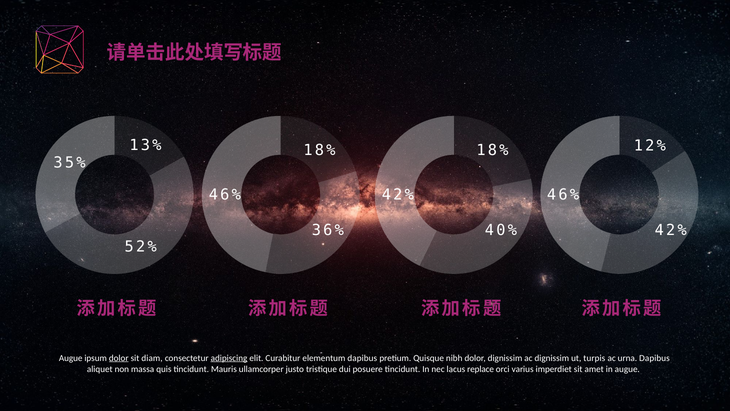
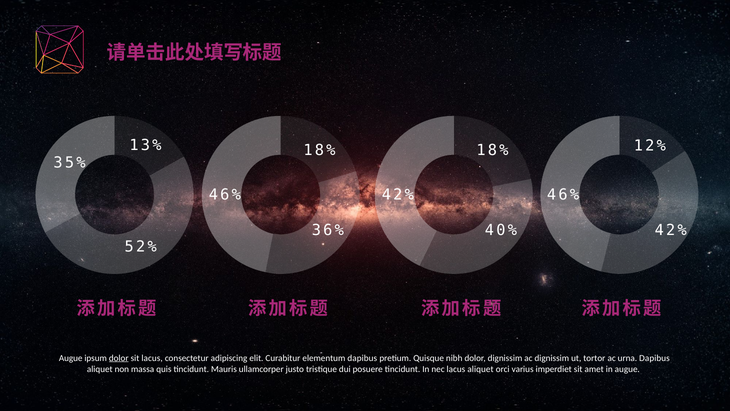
sit diam: diam -> lacus
adipiscing underline: present -> none
turpis: turpis -> tortor
lacus replace: replace -> aliquet
